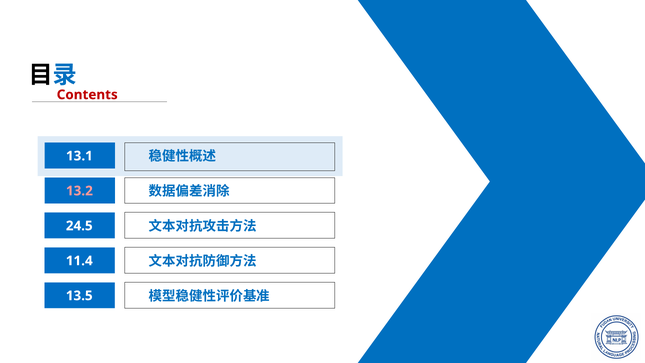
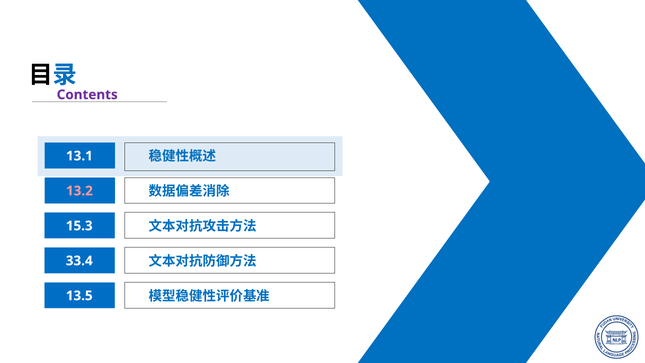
Contents colour: red -> purple
24.5: 24.5 -> 15.3
11.4: 11.4 -> 33.4
